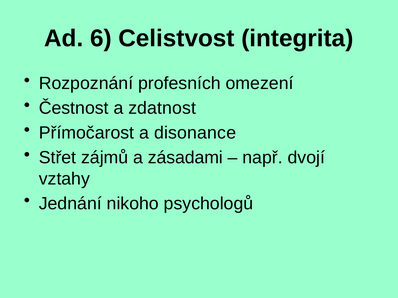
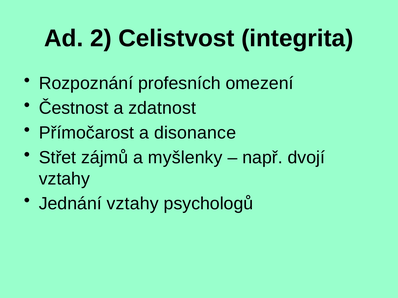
6: 6 -> 2
zásadami: zásadami -> myšlenky
Jednání nikoho: nikoho -> vztahy
